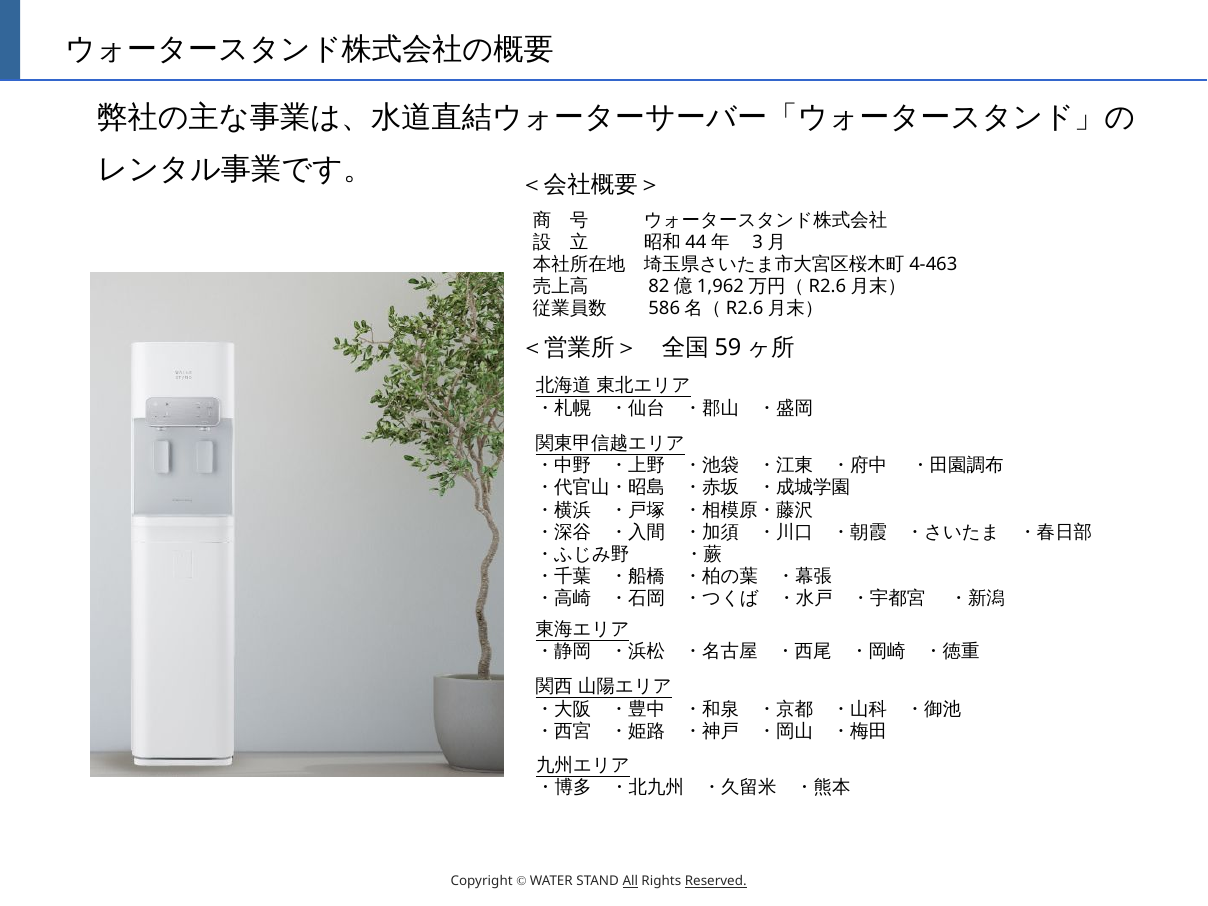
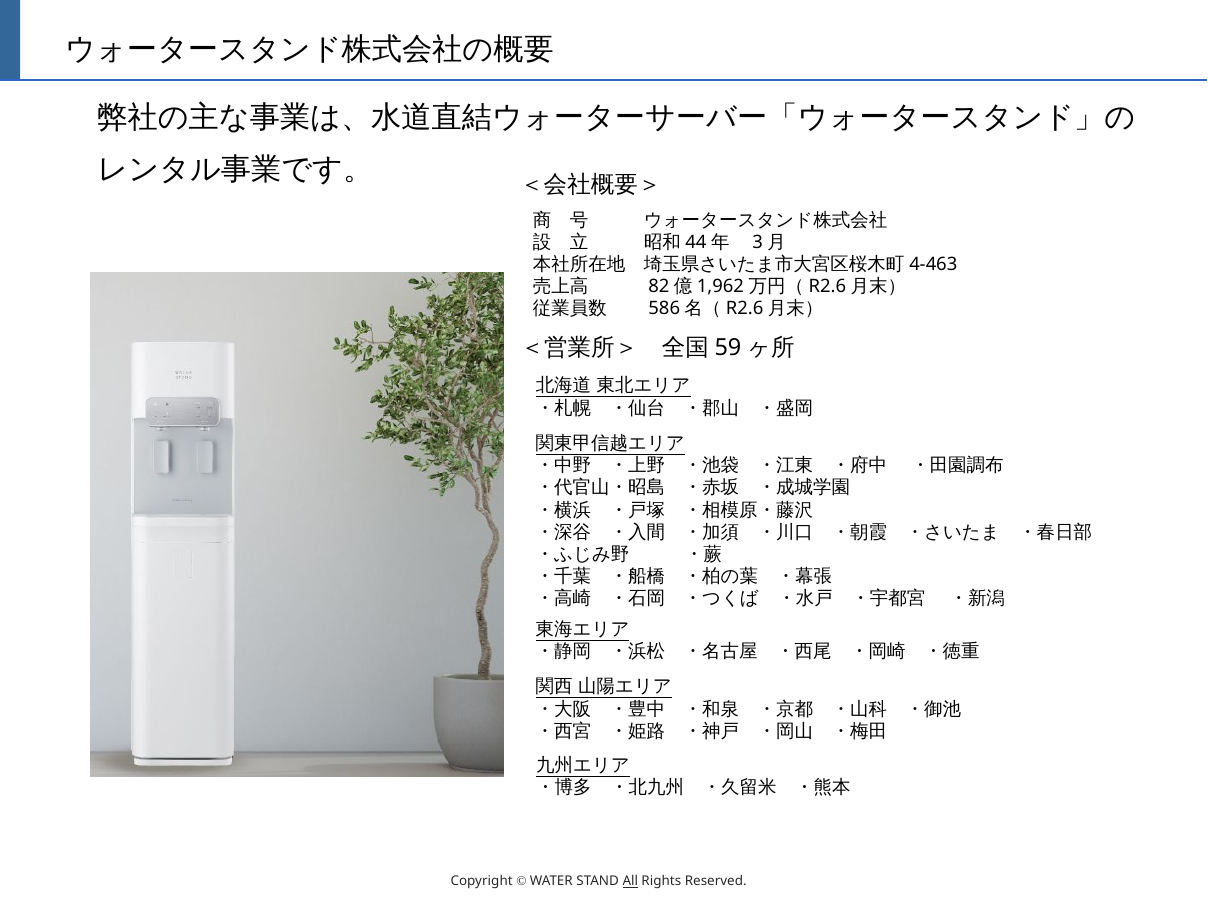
Reserved underline: present -> none
